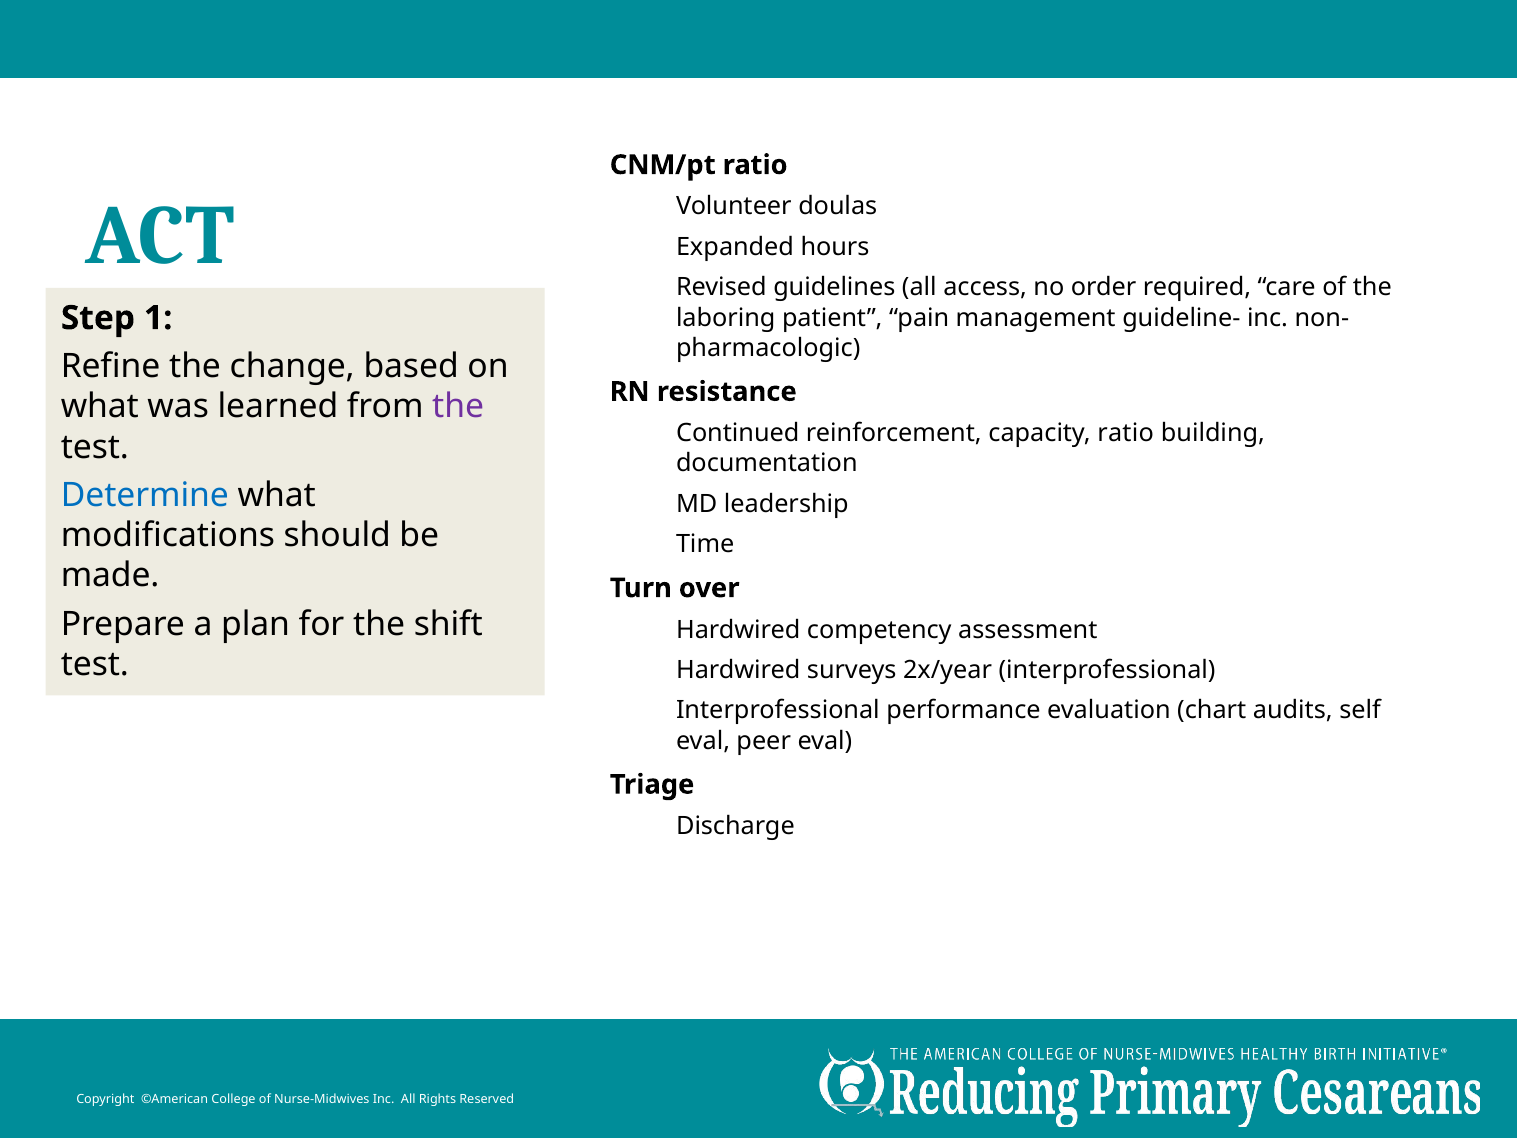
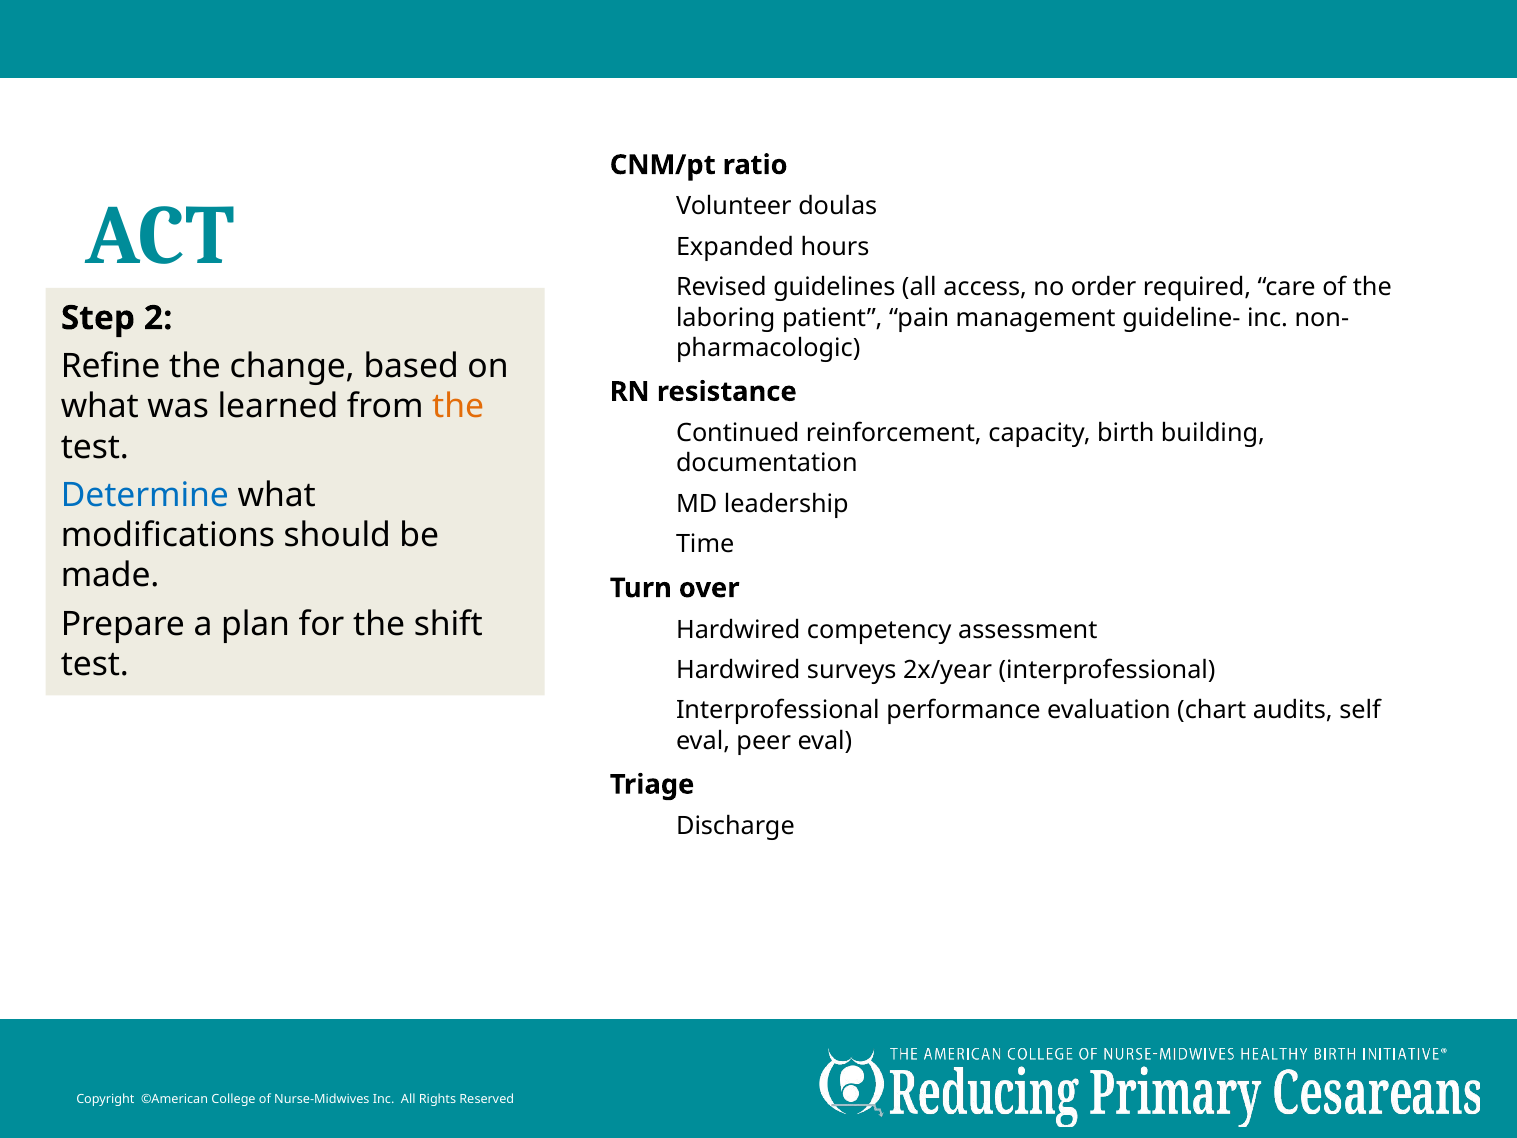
1: 1 -> 2
the at (458, 406) colour: purple -> orange
capacity ratio: ratio -> birth
